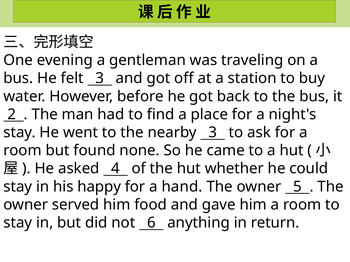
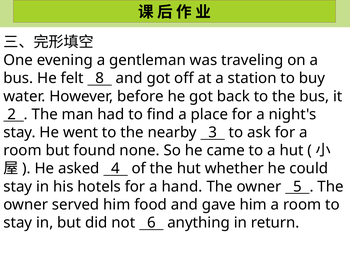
felt 3: 3 -> 8
happy: happy -> hotels
